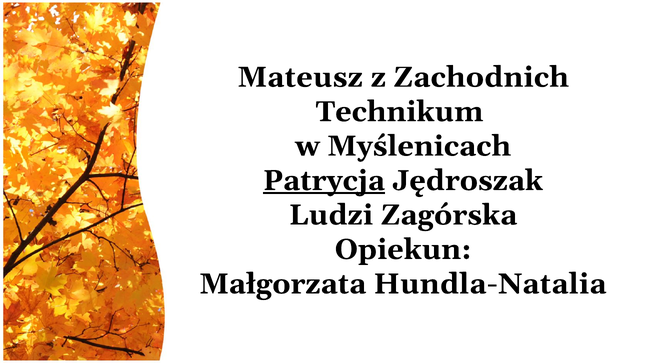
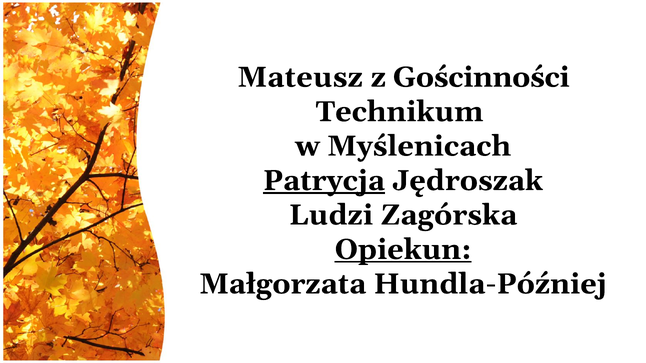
Zachodnich: Zachodnich -> Gościnności
Opiekun underline: none -> present
Hundla-Natalia: Hundla-Natalia -> Hundla-Później
